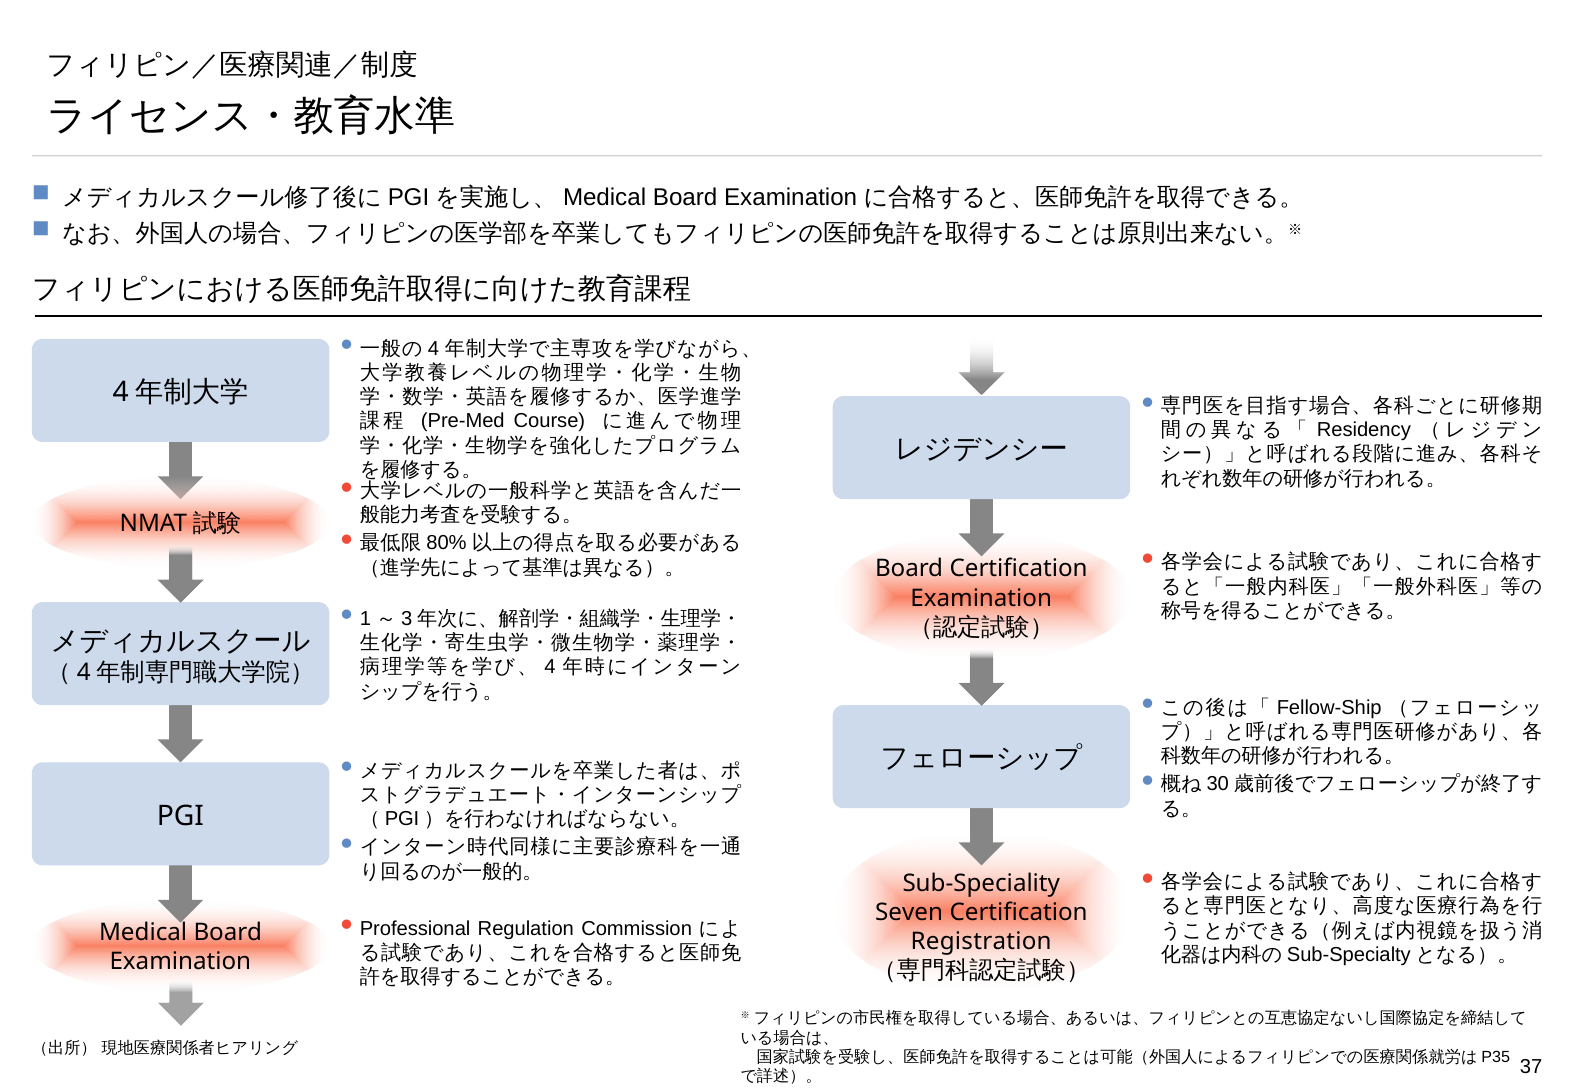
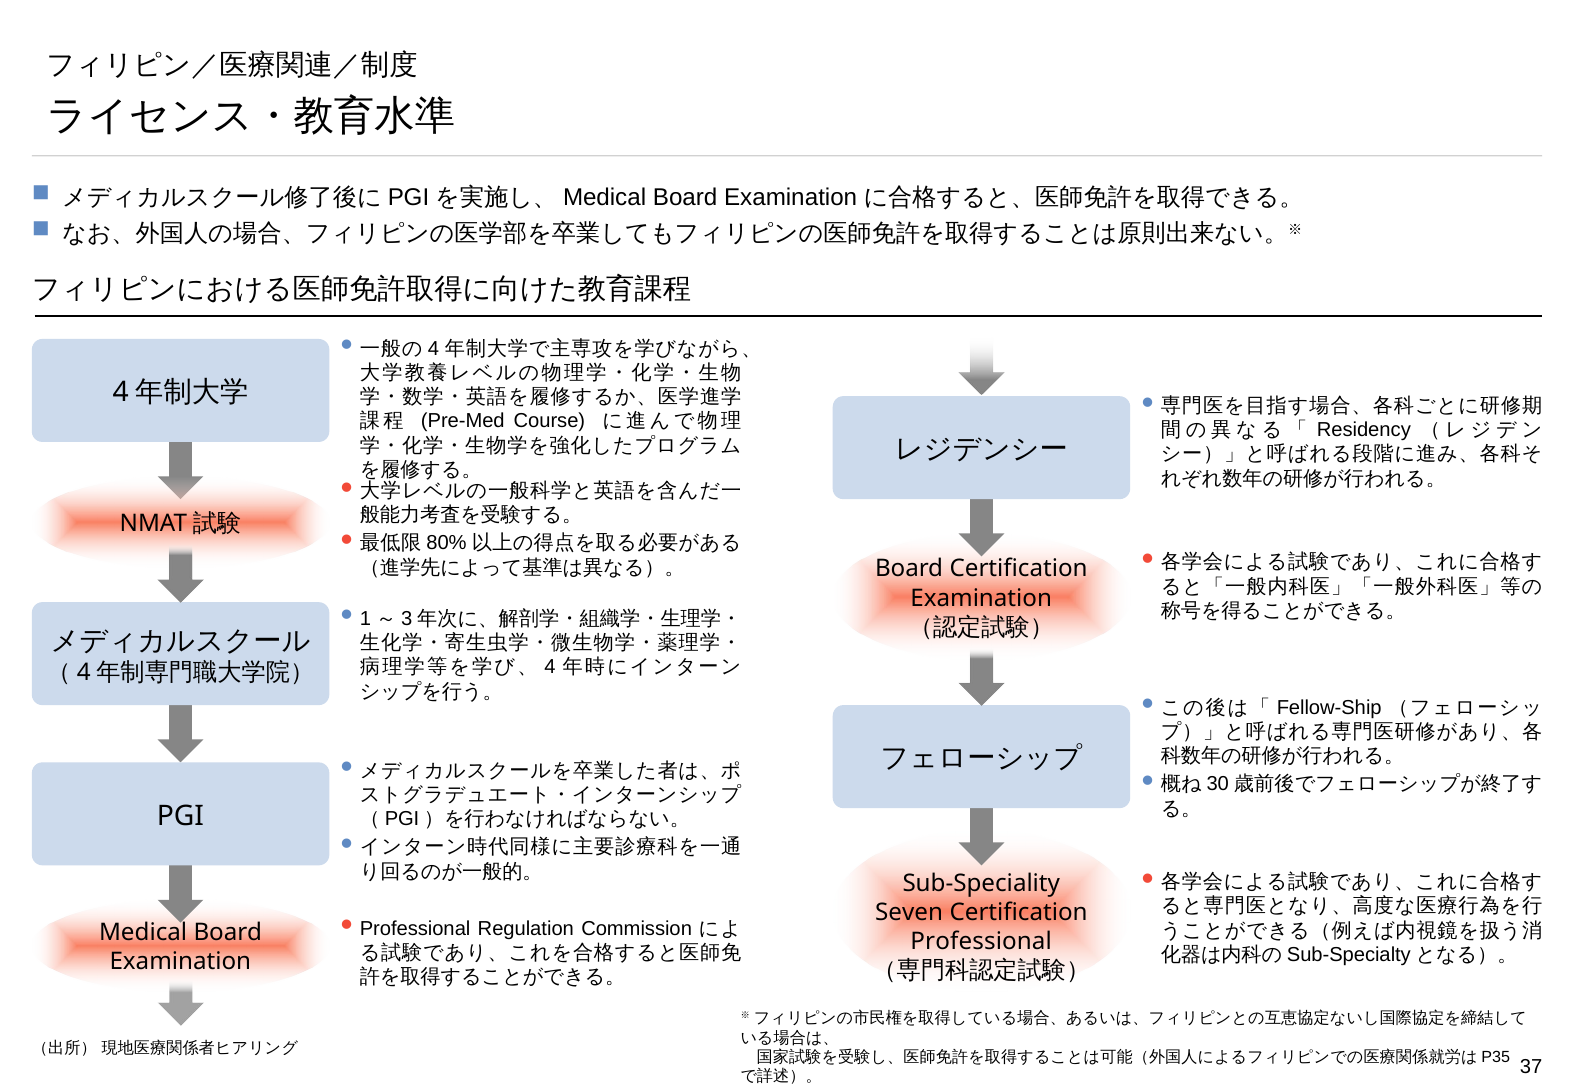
Registration: Registration -> Professional
